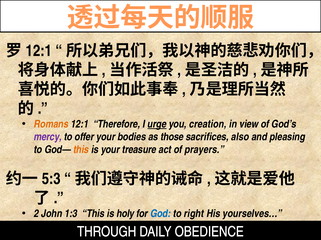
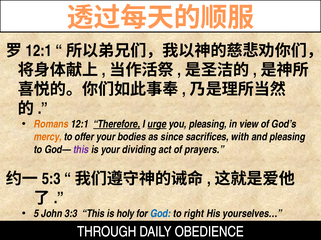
Therefore underline: none -> present
you creation: creation -> pleasing
mercy colour: purple -> orange
those: those -> since
also: also -> with
this at (81, 150) colour: orange -> purple
treasure: treasure -> dividing
2: 2 -> 5
1:3: 1:3 -> 3:3
